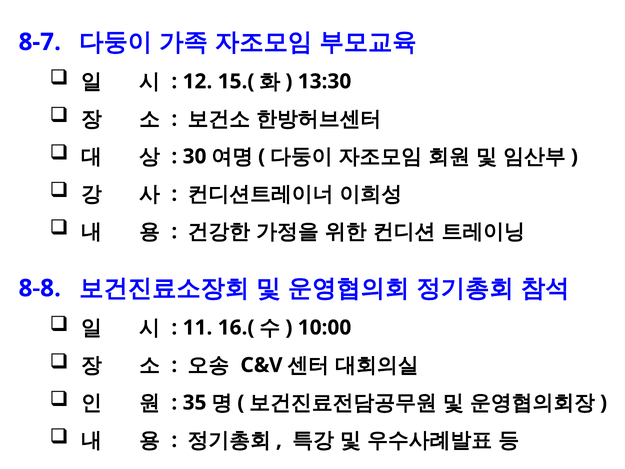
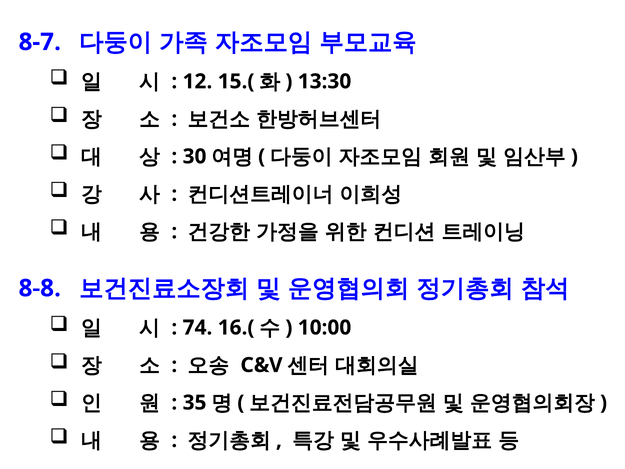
11: 11 -> 74
